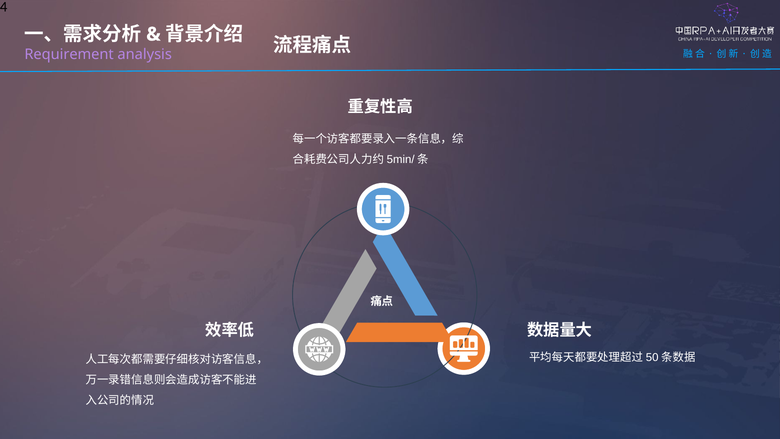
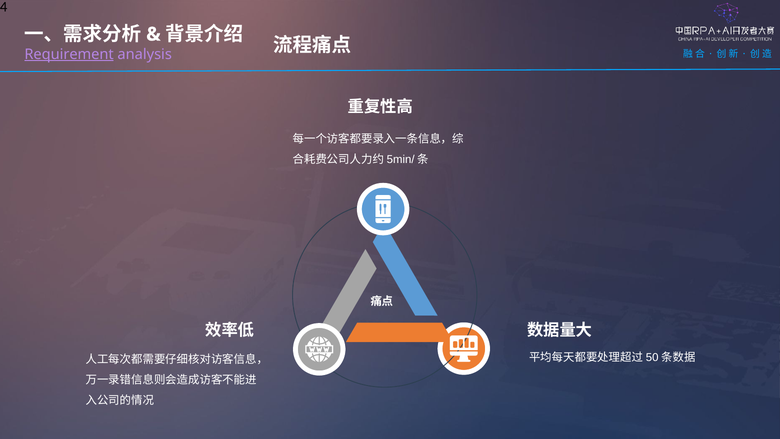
Requirement underline: none -> present
